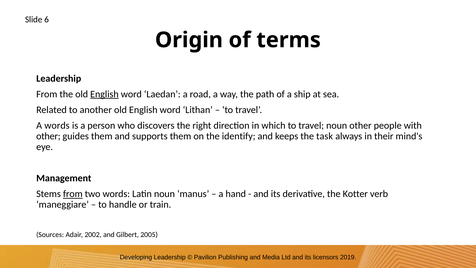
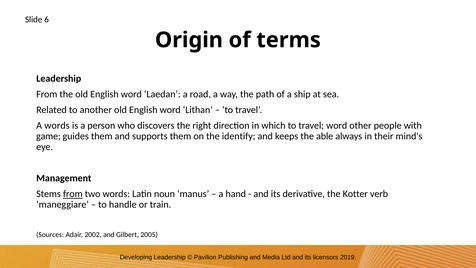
English at (104, 94) underline: present -> none
travel noun: noun -> word
other at (48, 136): other -> game
task: task -> able
